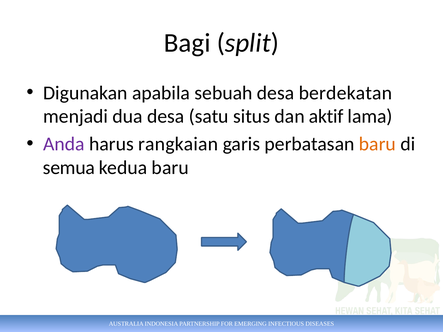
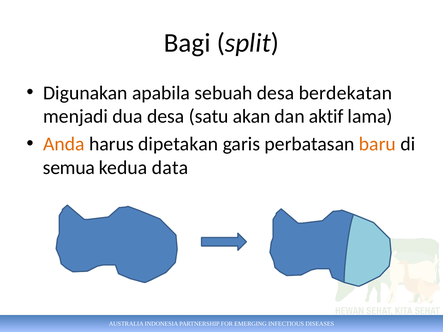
situs: situs -> akan
Anda colour: purple -> orange
rangkaian: rangkaian -> dipetakan
kedua baru: baru -> data
